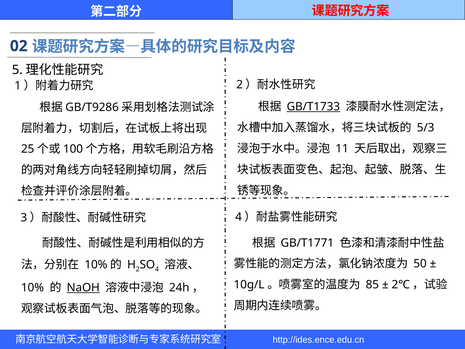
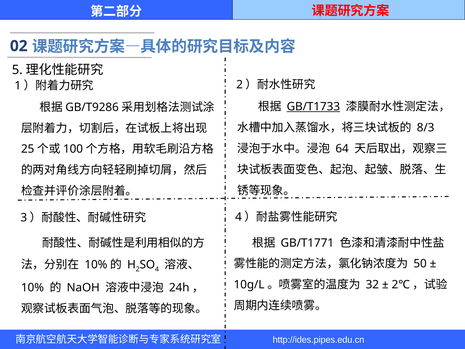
5/3: 5/3 -> 8/3
11: 11 -> 64
85: 85 -> 32
NaOH underline: present -> none
http://ides.ence.edu.cn: http://ides.ence.edu.cn -> http://ides.pipes.edu.cn
